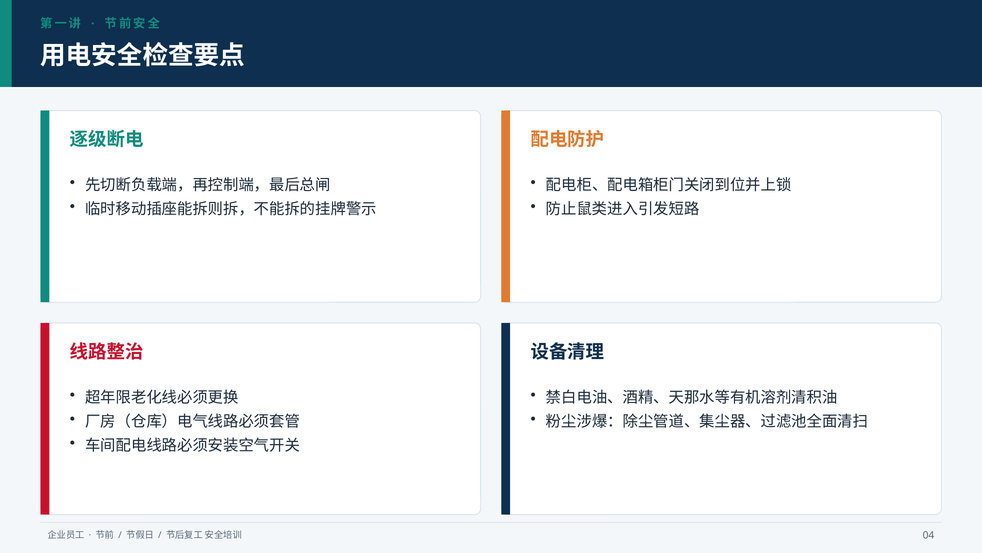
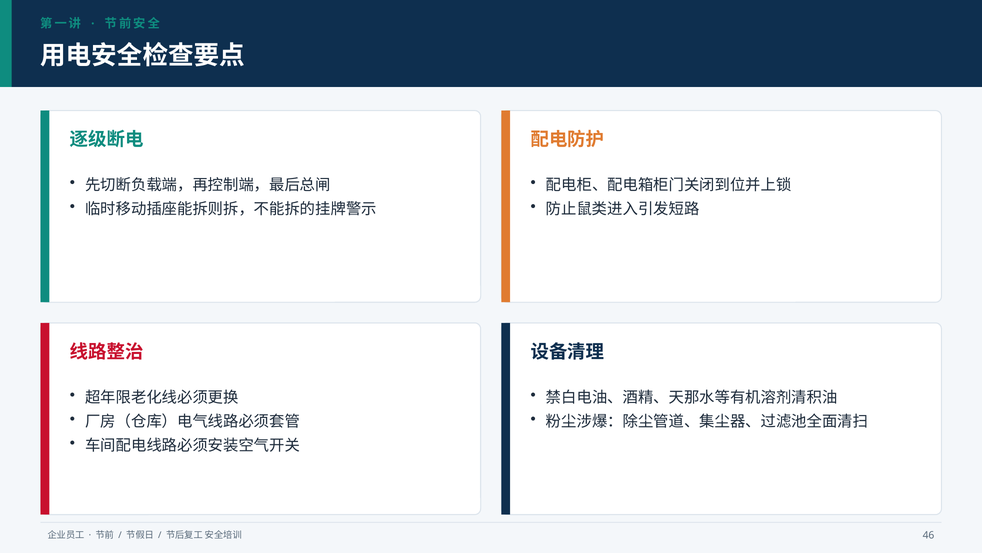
04: 04 -> 46
